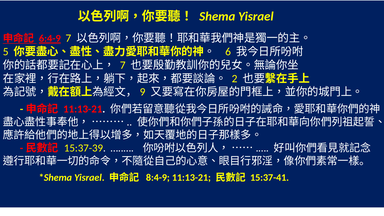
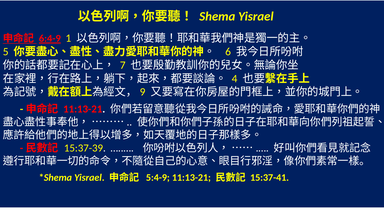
6:4-9 7: 7 -> 1
2: 2 -> 4
8:4-9: 8:4-9 -> 5:4-9
